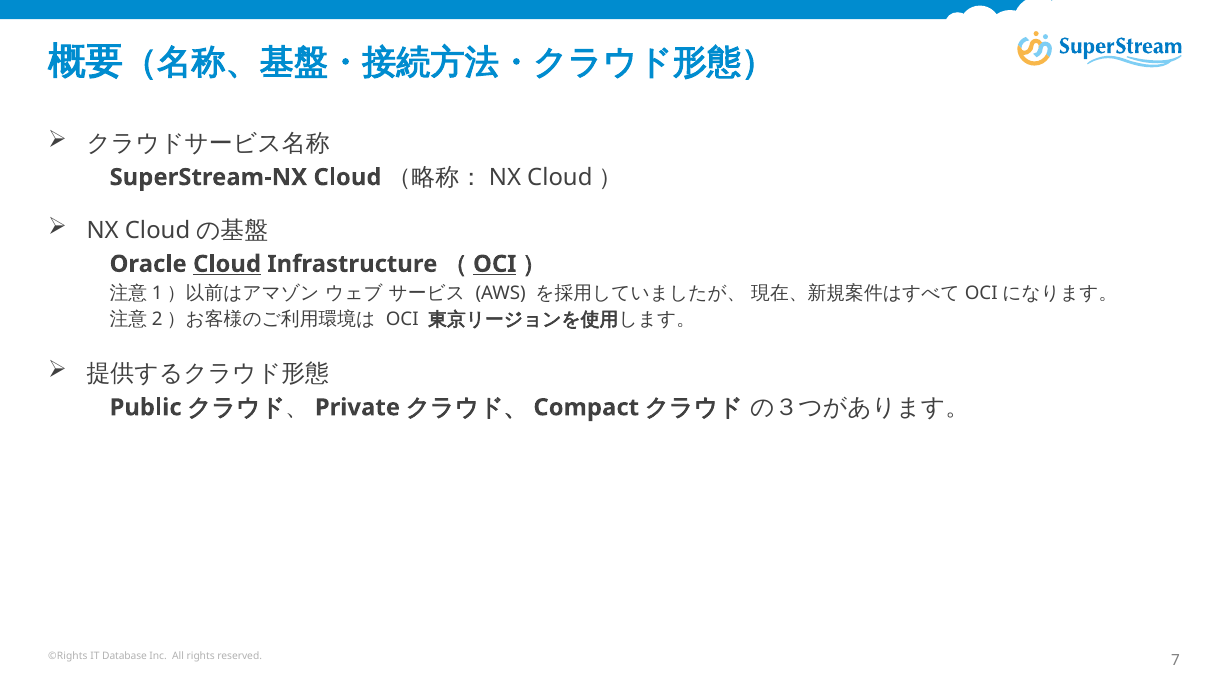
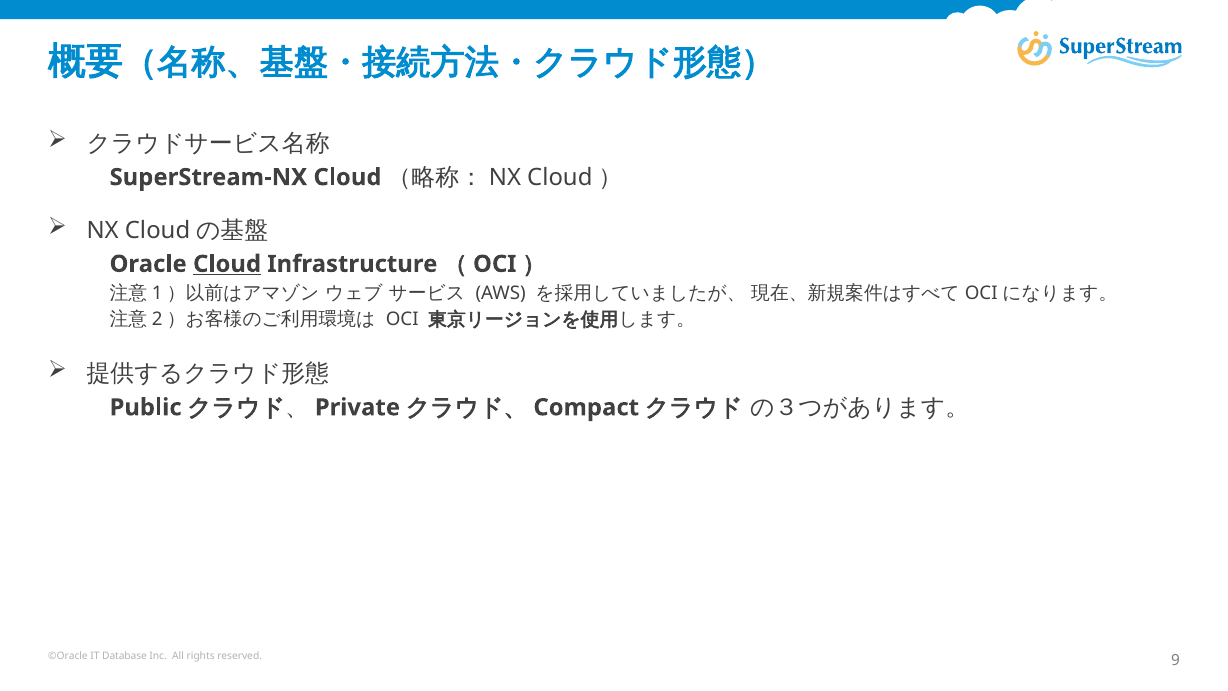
OCI at (495, 264) underline: present -> none
©Rights: ©Rights -> ©Oracle
7: 7 -> 9
